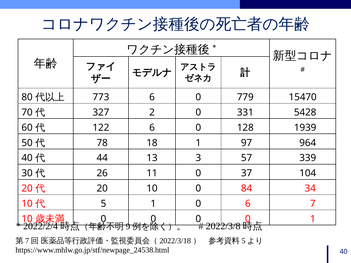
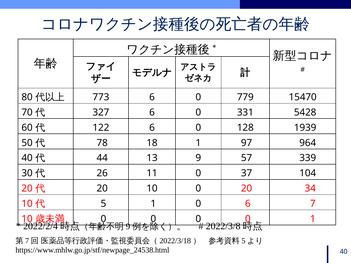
327 2: 2 -> 6
3: 3 -> 9
0 84: 84 -> 20
